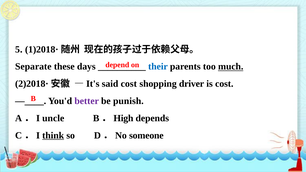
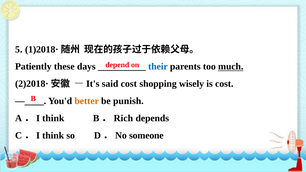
Separate: Separate -> Patiently
driver: driver -> wisely
better colour: purple -> orange
uncle at (53, 118): uncle -> think
High: High -> Rich
think at (53, 135) underline: present -> none
